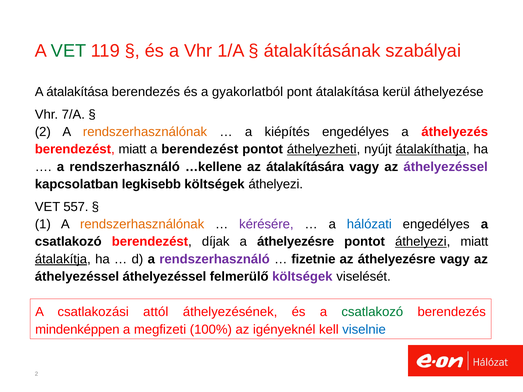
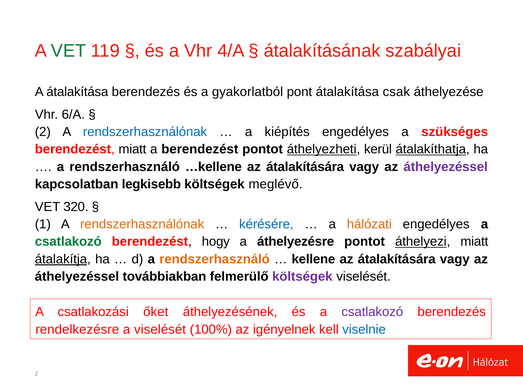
1/A: 1/A -> 4/A
kerül: kerül -> csak
7/A: 7/A -> 6/A
rendszerhasználónak at (145, 132) colour: orange -> blue
áthelyezés: áthelyezés -> szükséges
nyújt: nyújt -> kerül
költségek áthelyezi: áthelyezi -> meglévő
557: 557 -> 320
kérésére colour: purple -> blue
hálózati colour: blue -> orange
csatlakozó at (68, 242) colour: black -> green
díjak: díjak -> hogy
rendszerhasználó at (215, 259) colour: purple -> orange
fizetnie: fizetnie -> kellene
áthelyezésre at (397, 259): áthelyezésre -> átalakítására
áthelyezéssel áthelyezéssel: áthelyezéssel -> továbbiakban
attól: attól -> őket
csatlakozó at (372, 312) colour: green -> purple
mindenképpen: mindenképpen -> rendelkezésre
a megfizeti: megfizeti -> viselését
igényeknél: igényeknél -> igényelnek
